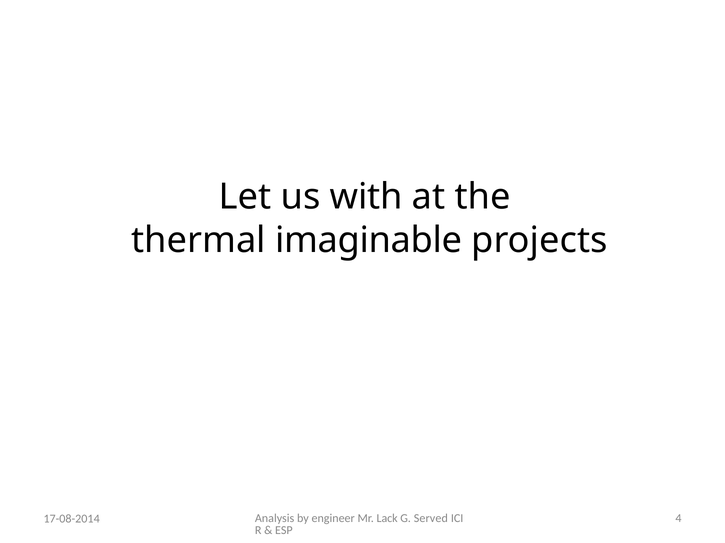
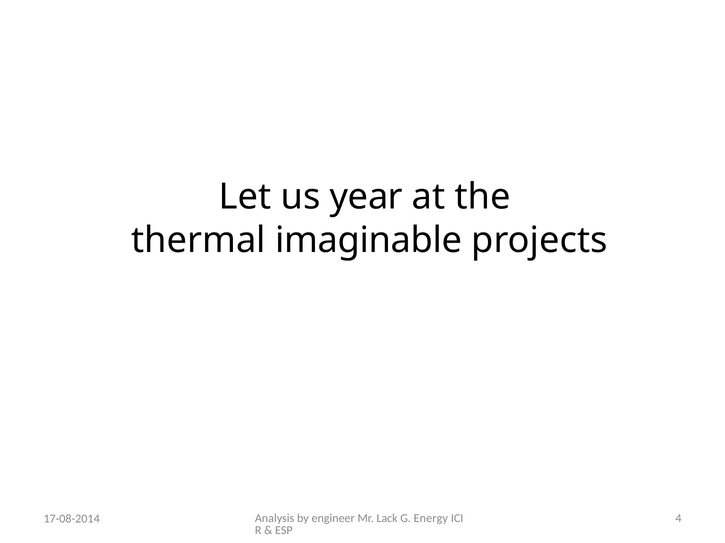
with: with -> year
Served: Served -> Energy
